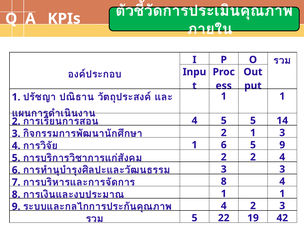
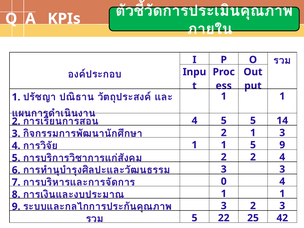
6 at (224, 145): 6 -> 1
8 at (224, 181): 8 -> 0
4 at (224, 206): 4 -> 3
19: 19 -> 25
